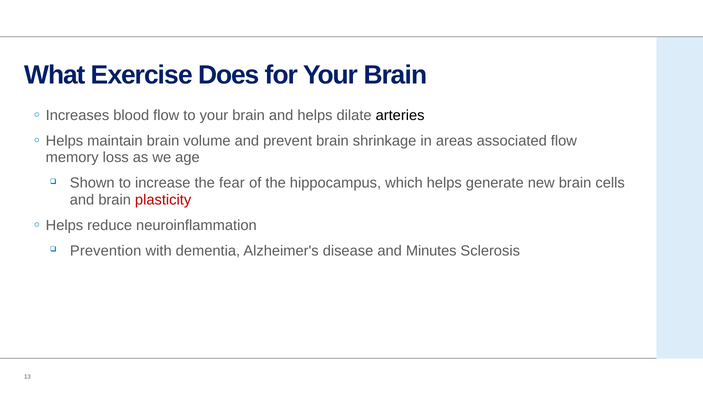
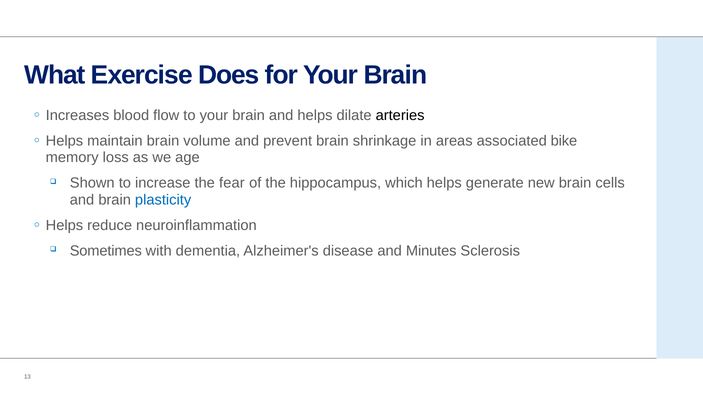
associated flow: flow -> bike
plasticity colour: red -> blue
Prevention: Prevention -> Sometimes
